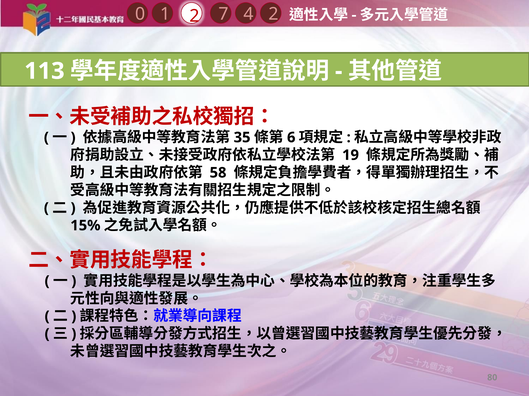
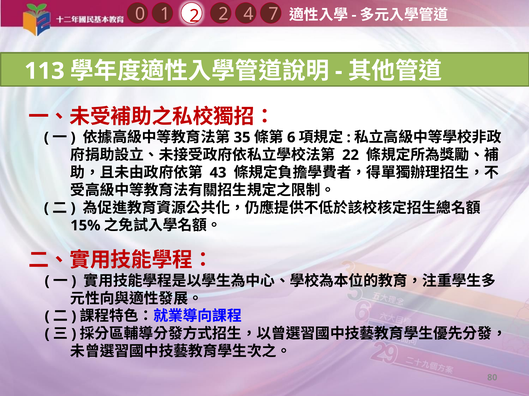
4 2: 2 -> 7
2 7: 7 -> 2
19: 19 -> 22
58: 58 -> 43
